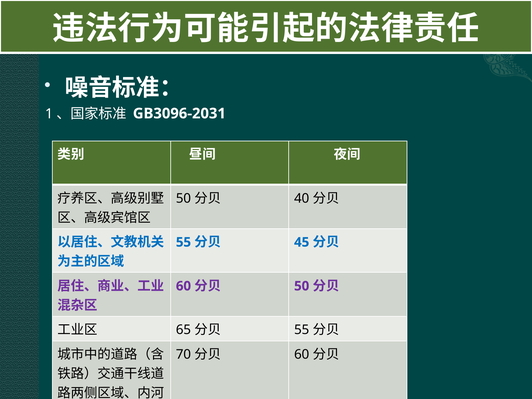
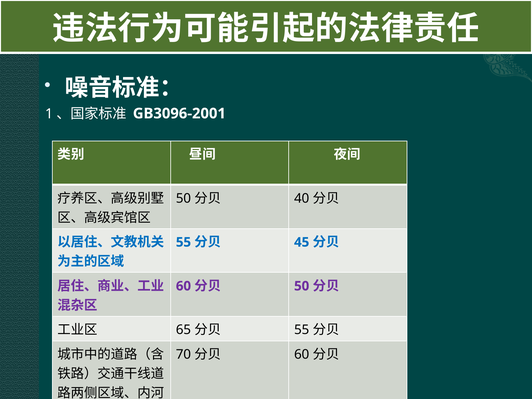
GB3096-2031: GB3096-2031 -> GB3096-2001
